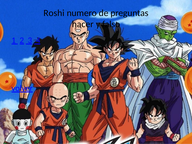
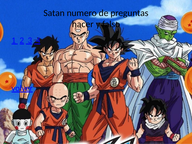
Roshi: Roshi -> Satan
